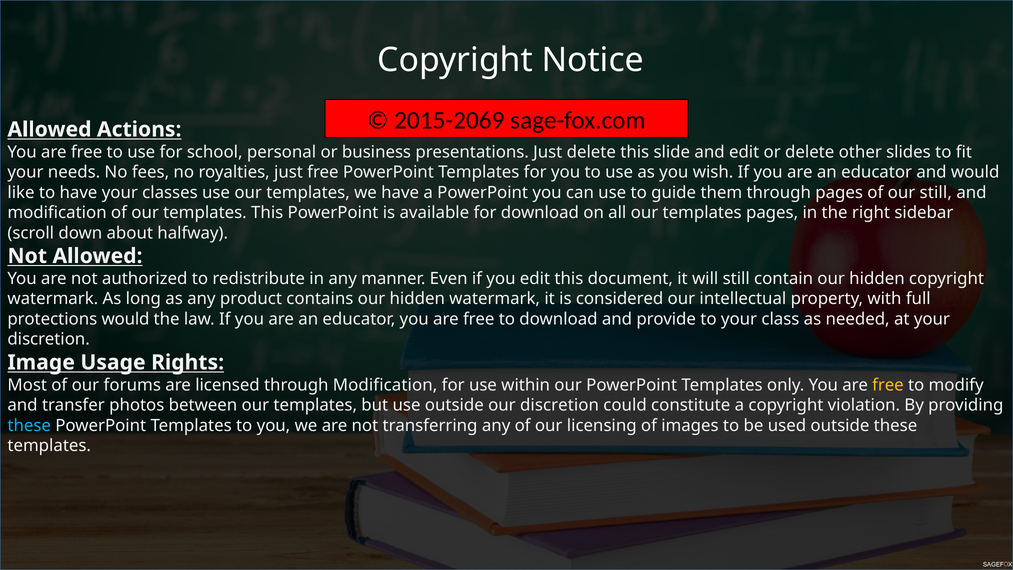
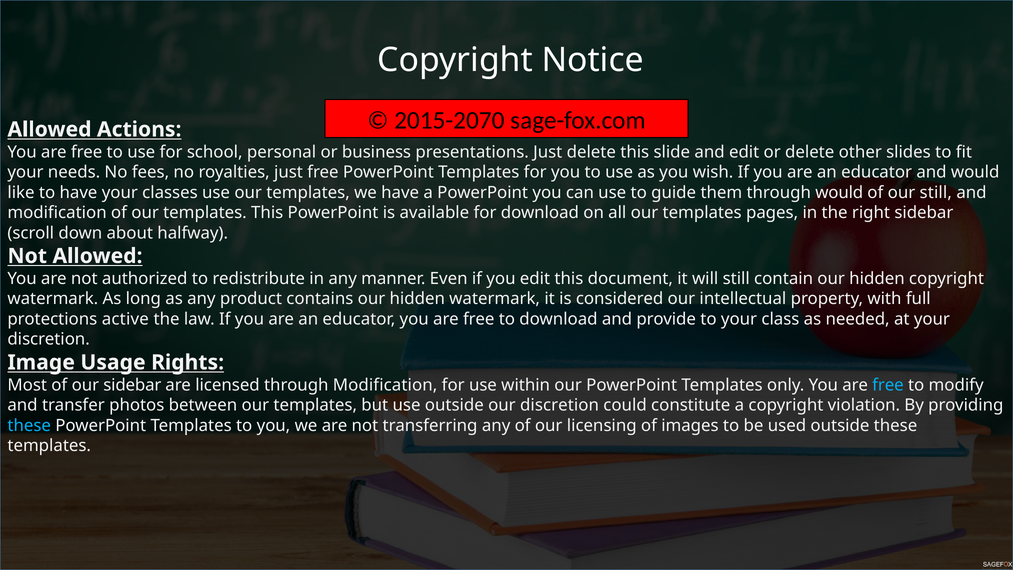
2015-2069: 2015-2069 -> 2015-2070
through pages: pages -> would
protections would: would -> active
our forums: forums -> sidebar
free at (888, 385) colour: yellow -> light blue
